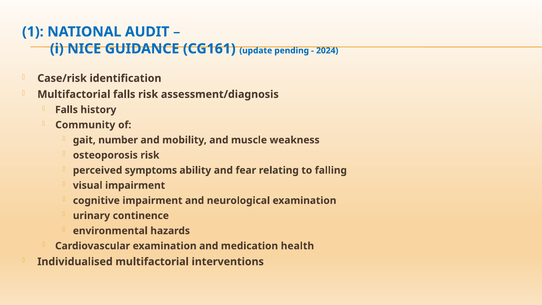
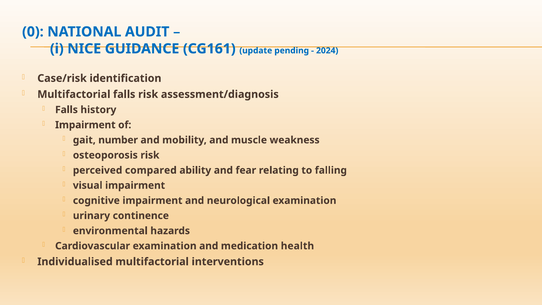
1: 1 -> 0
Community at (85, 125): Community -> Impairment
symptoms: symptoms -> compared
